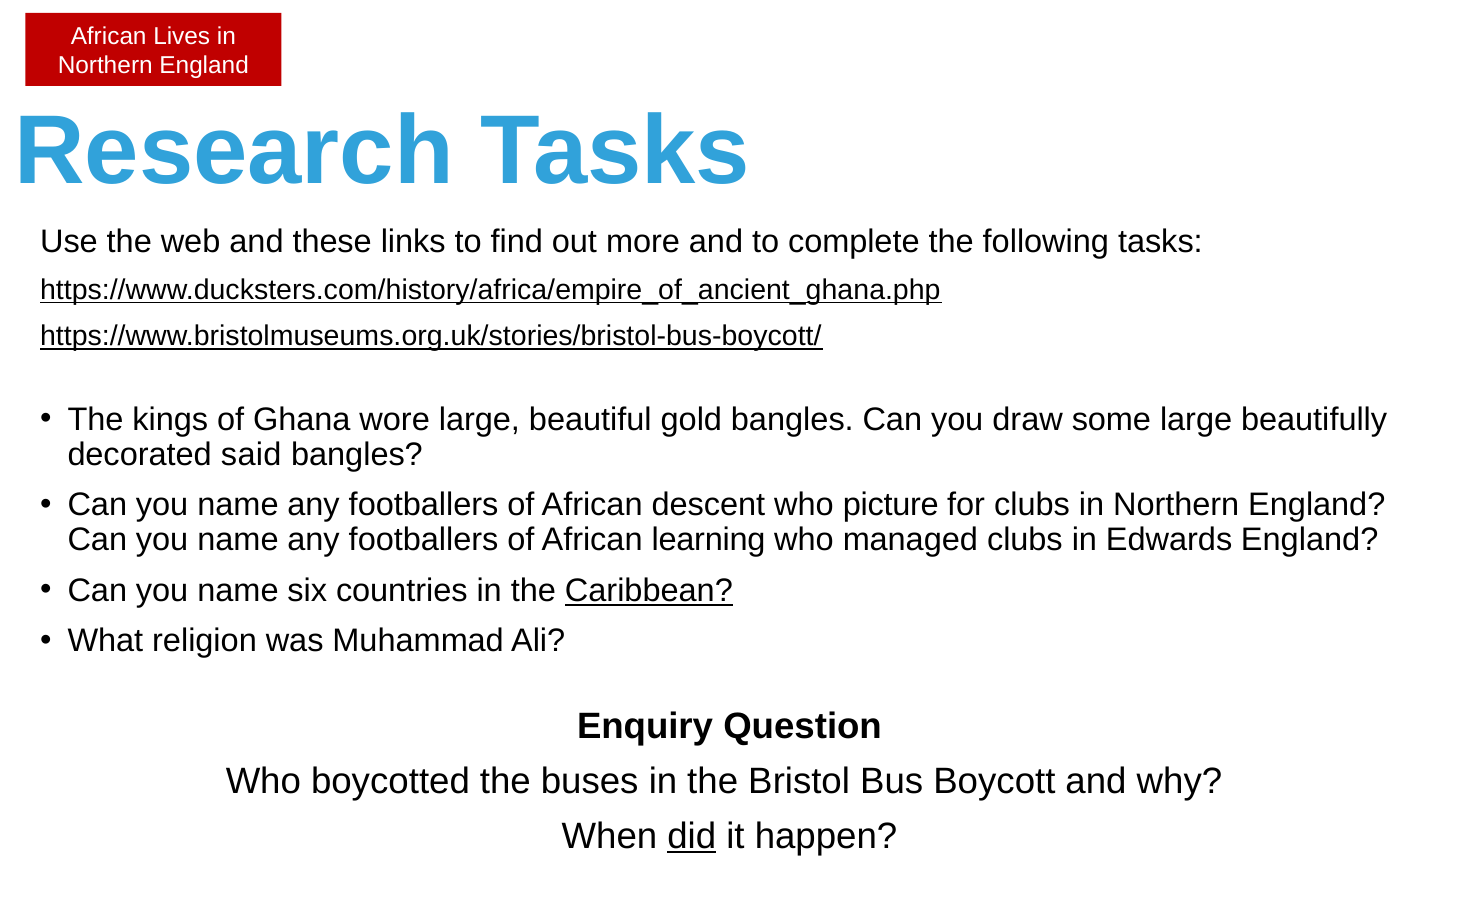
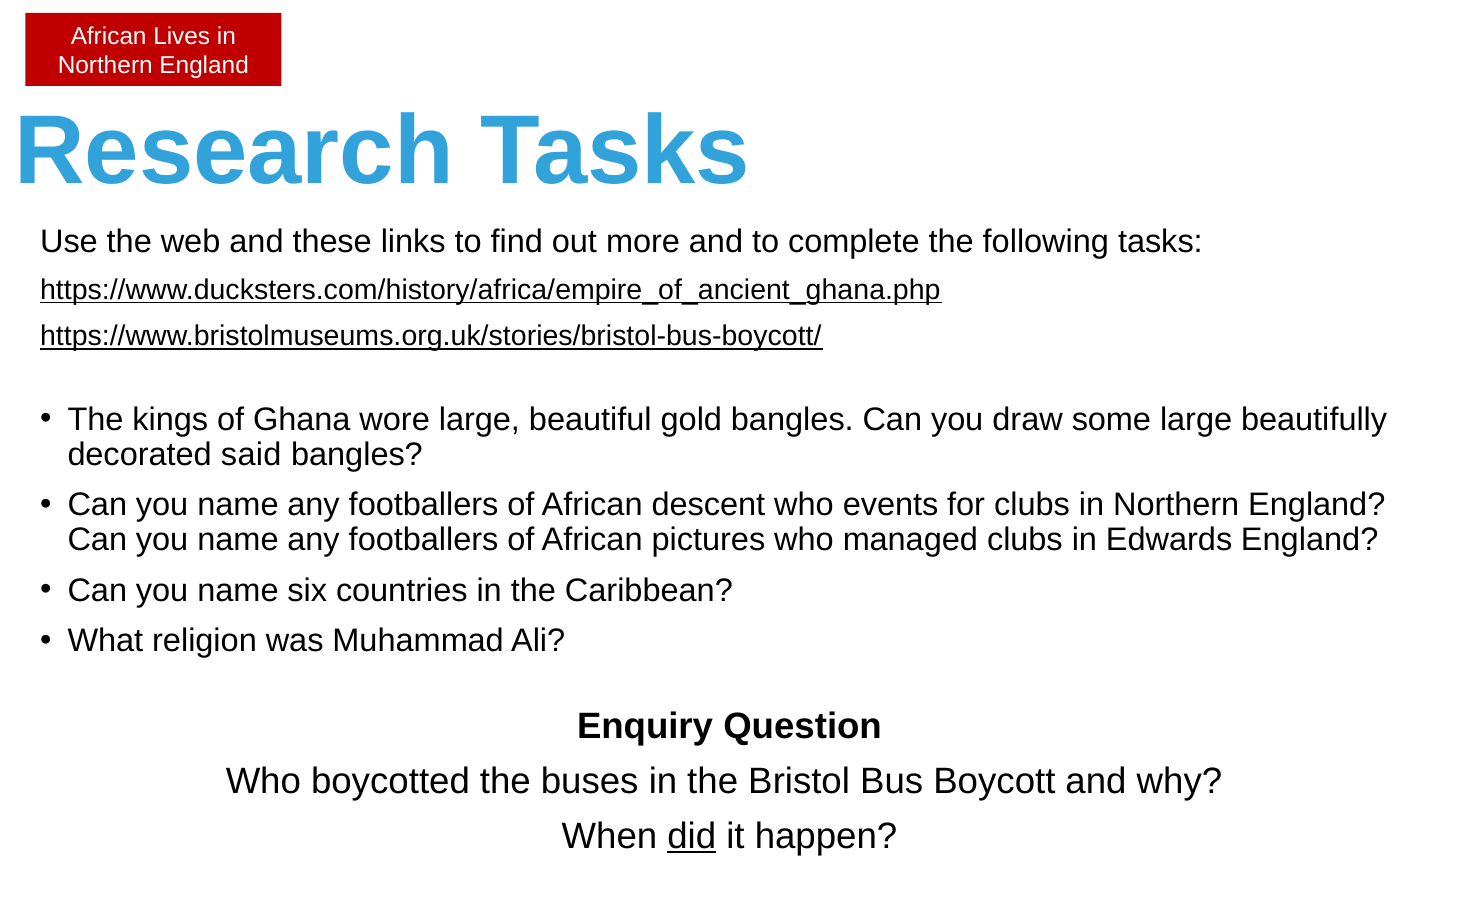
picture: picture -> events
learning: learning -> pictures
Caribbean underline: present -> none
